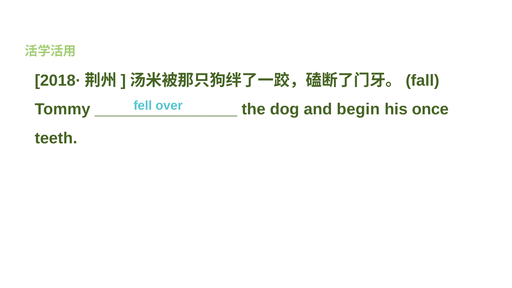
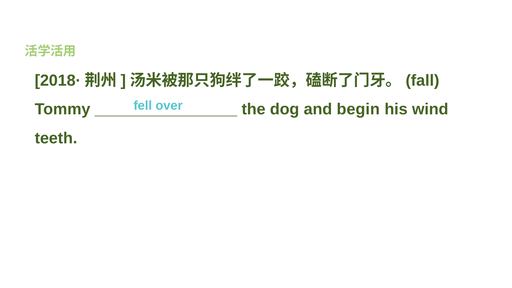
once: once -> wind
